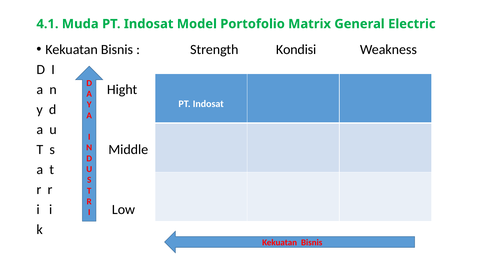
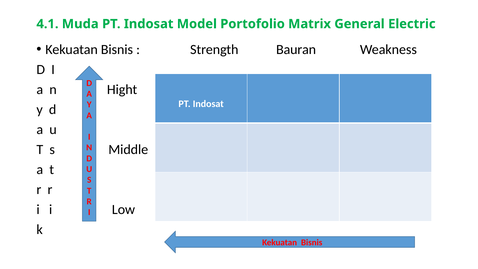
Kondisi: Kondisi -> Bauran
